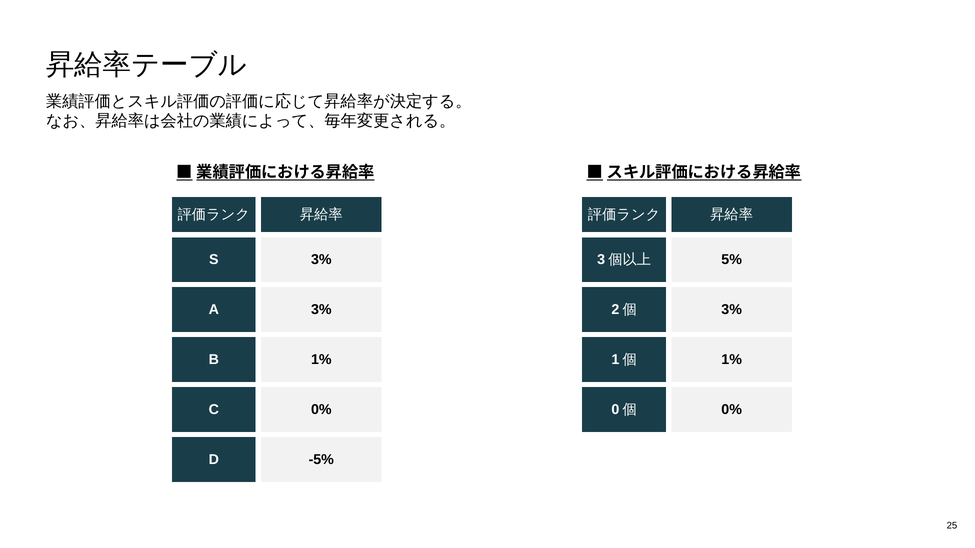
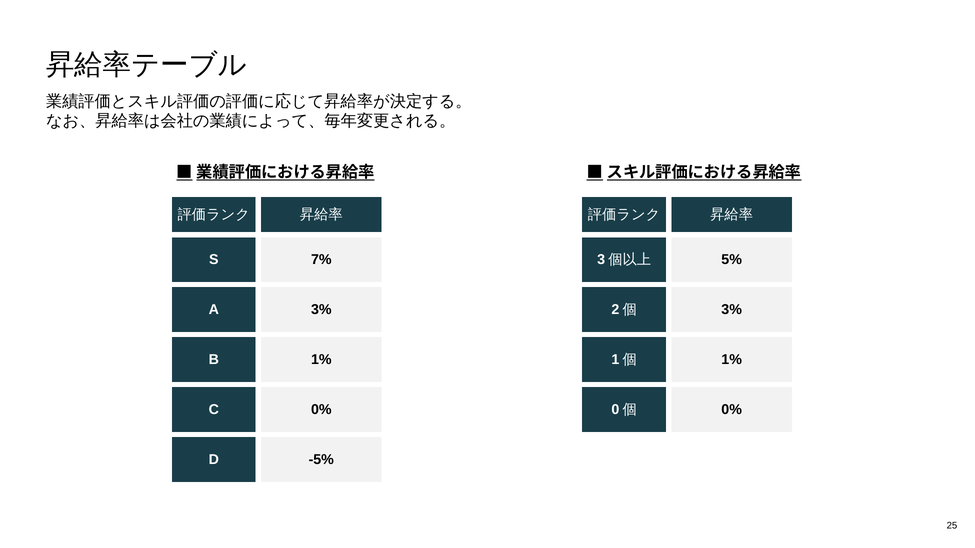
S 3%: 3% -> 7%
